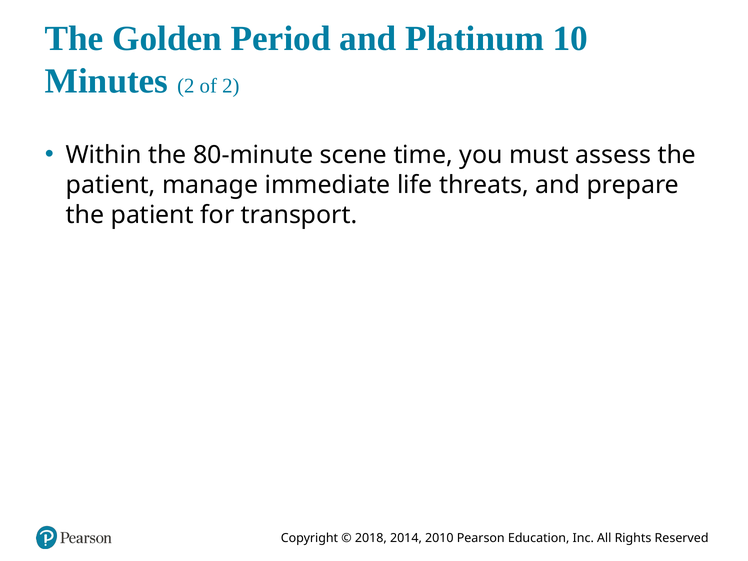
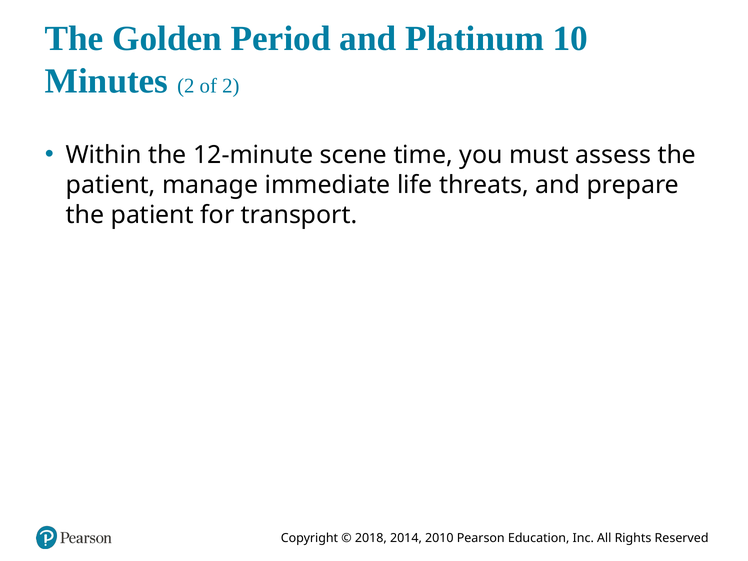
80-minute: 80-minute -> 12-minute
